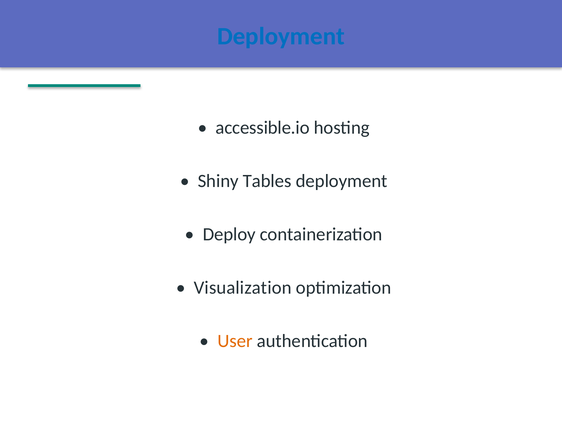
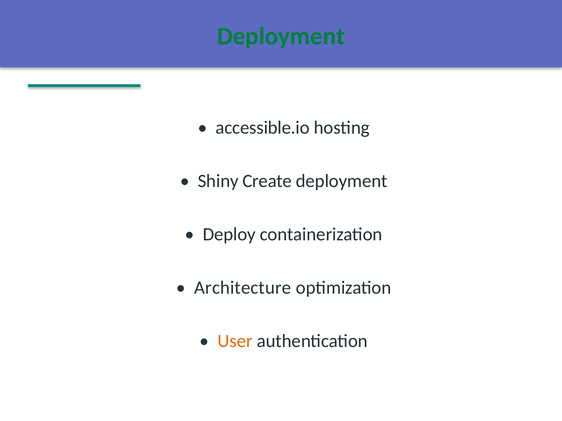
Deployment at (281, 36) colour: blue -> green
Tables: Tables -> Create
Visualization: Visualization -> Architecture
